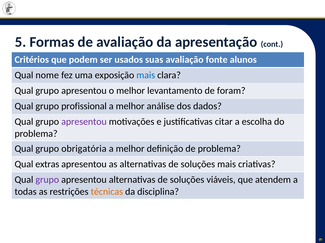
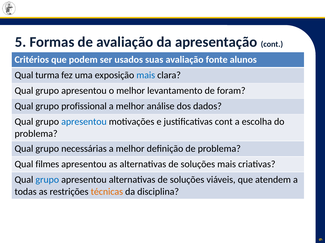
nome: nome -> turma
apresentou at (84, 122) colour: purple -> blue
justificativas citar: citar -> cont
obrigatória: obrigatória -> necessárias
extras: extras -> filmes
grupo at (47, 180) colour: purple -> blue
